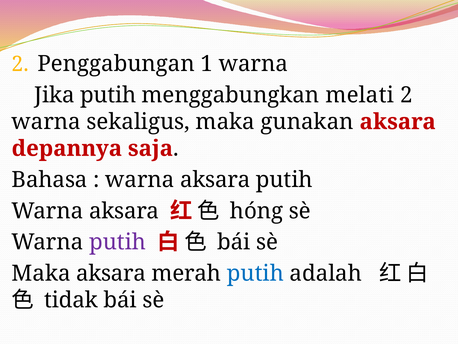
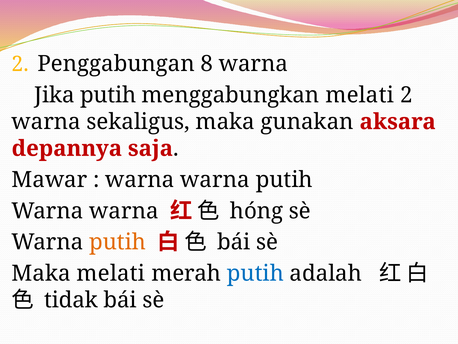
1: 1 -> 8
Bahasa: Bahasa -> Mawar
aksara at (215, 179): aksara -> warna
aksara at (124, 211): aksara -> warna
putih at (118, 242) colour: purple -> orange
Maka aksara: aksara -> melati
